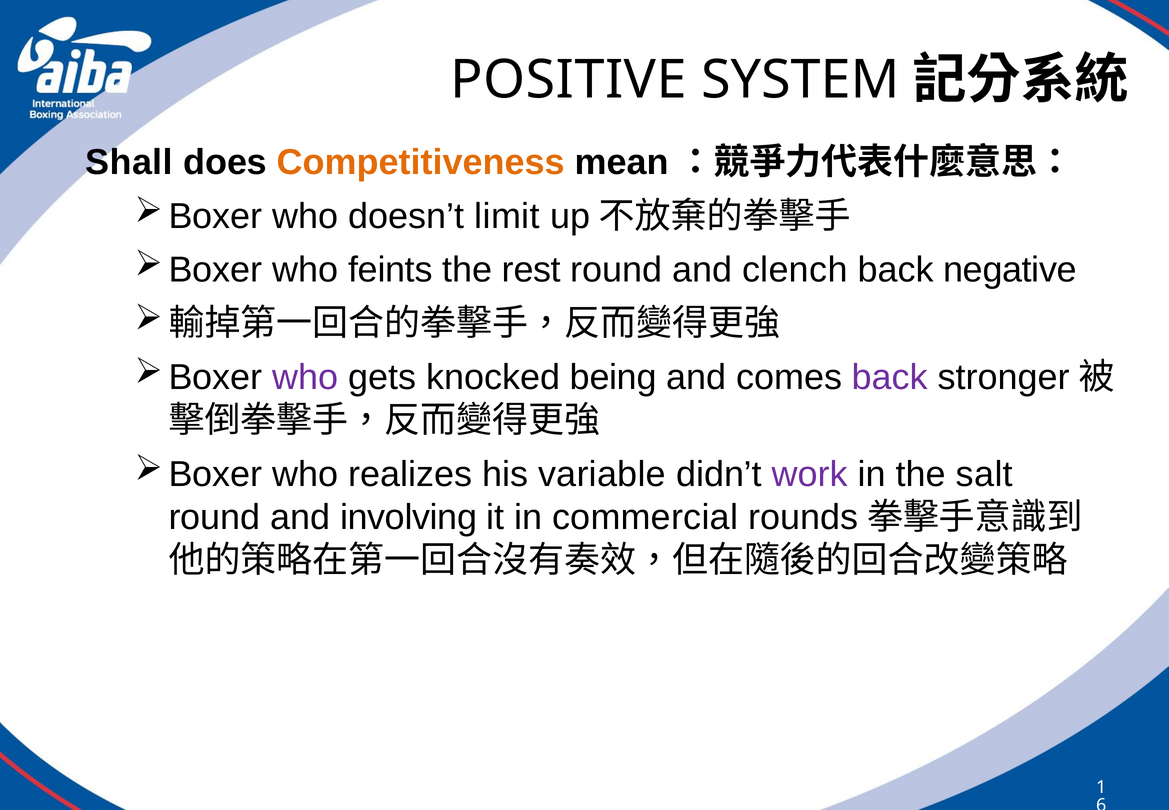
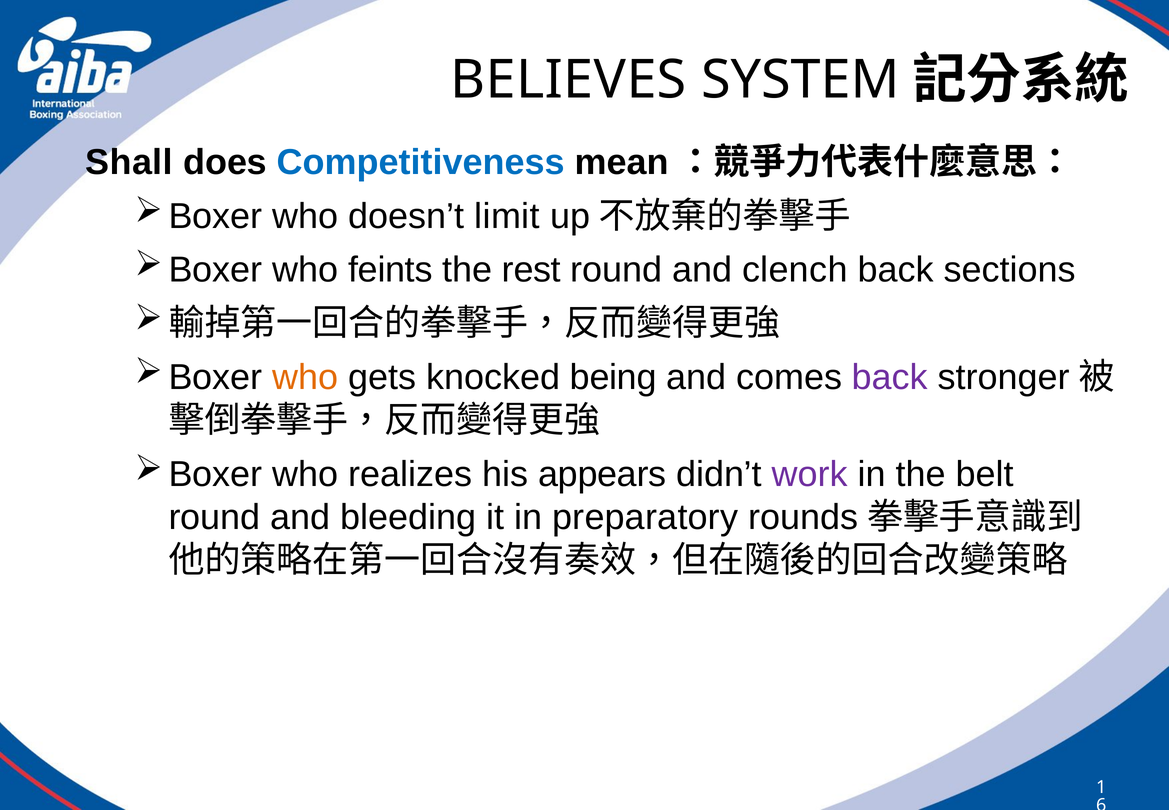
POSITIVE: POSITIVE -> BELIEVES
Competitiveness colour: orange -> blue
negative: negative -> sections
who at (305, 377) colour: purple -> orange
variable: variable -> appears
salt: salt -> belt
involving: involving -> bleeding
commercial: commercial -> preparatory
